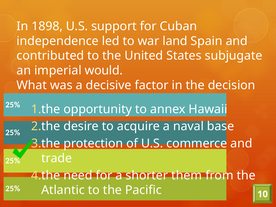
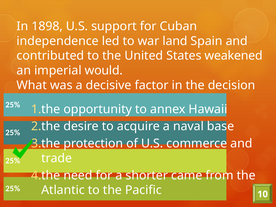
subjugate: subjugate -> weakened
them: them -> came
